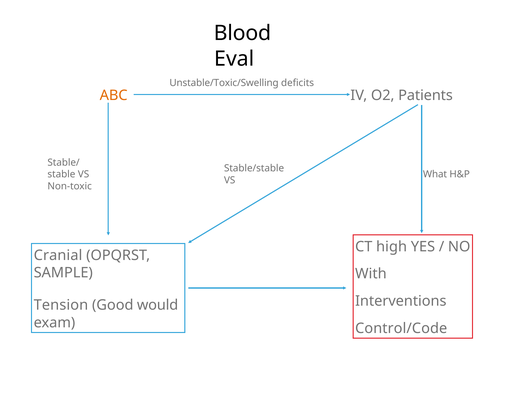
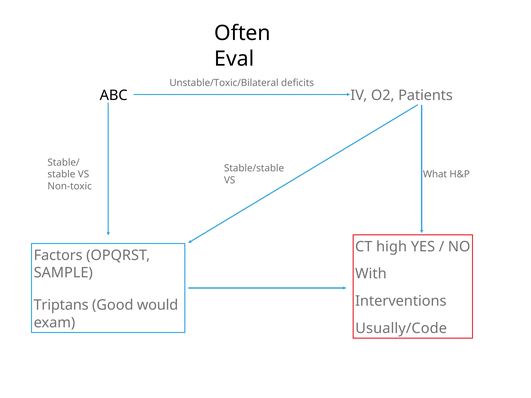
Blood: Blood -> Often
Unstable/Toxic/Swelling: Unstable/Toxic/Swelling -> Unstable/Toxic/Bilateral
ABC colour: orange -> black
Cranial: Cranial -> Factors
Tension: Tension -> Triptans
Control/Code: Control/Code -> Usually/Code
